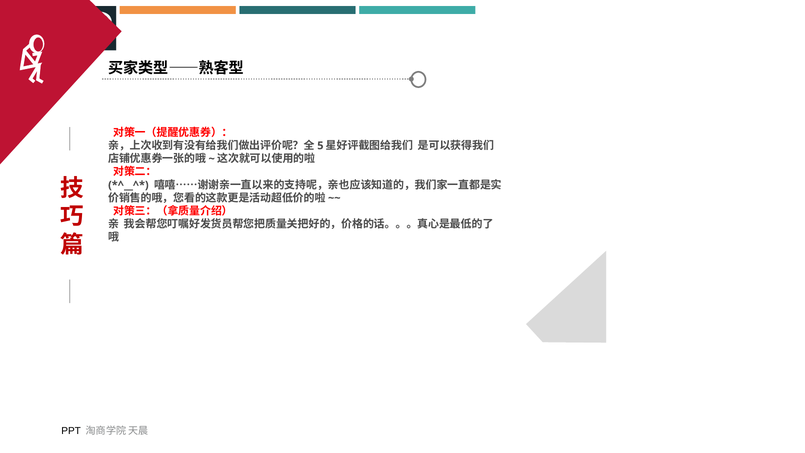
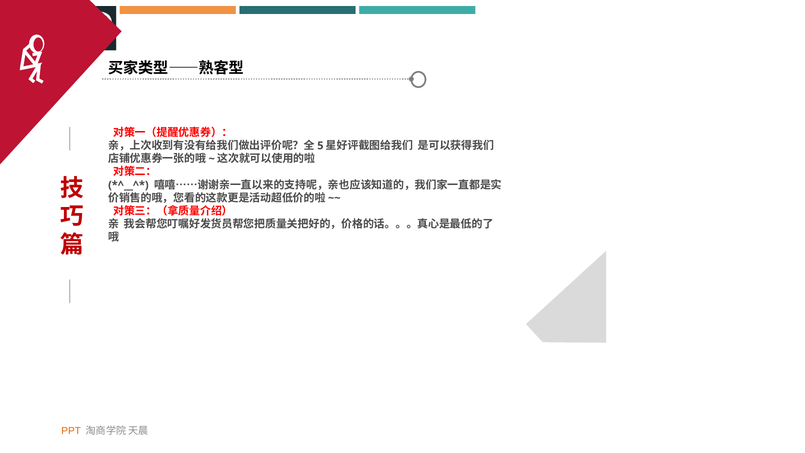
PPT colour: black -> orange
